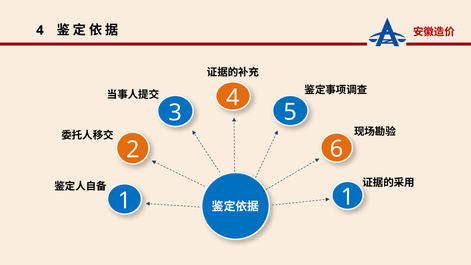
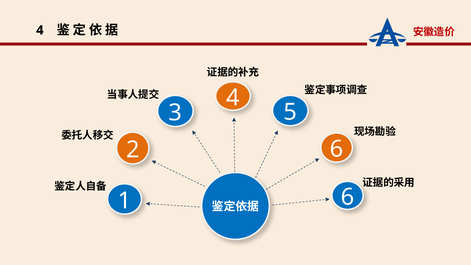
1 at (348, 197): 1 -> 6
